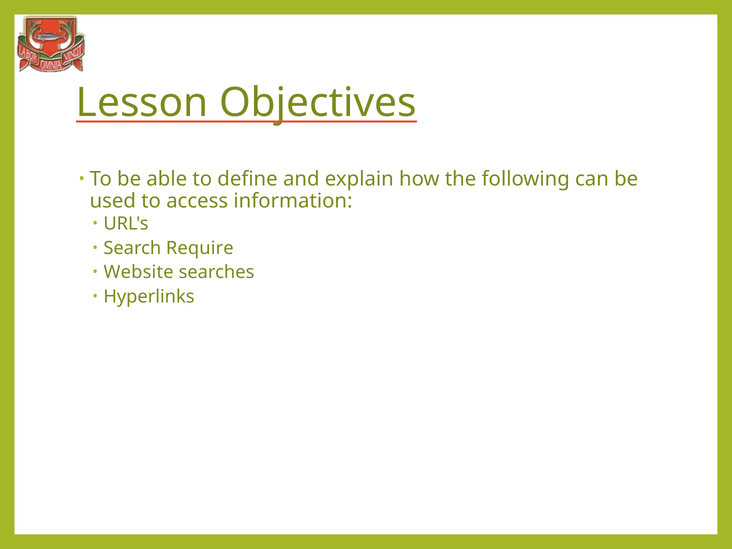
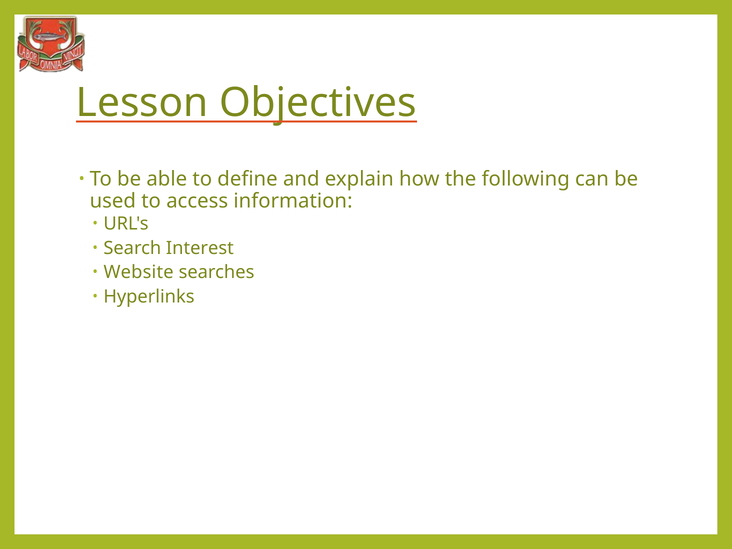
Require: Require -> Interest
